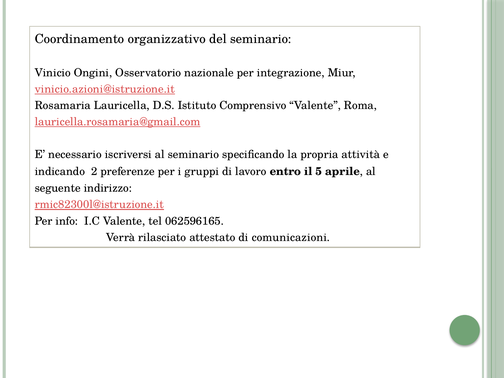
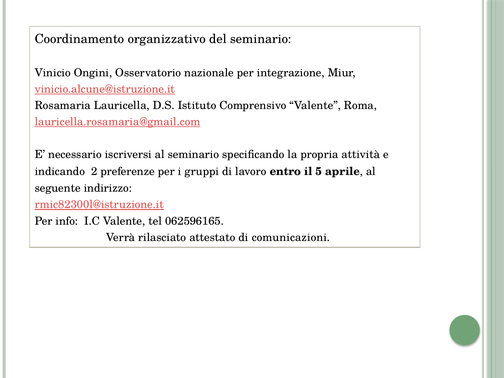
vinicio.azioni@istruzione.it: vinicio.azioni@istruzione.it -> vinicio.alcune@istruzione.it
